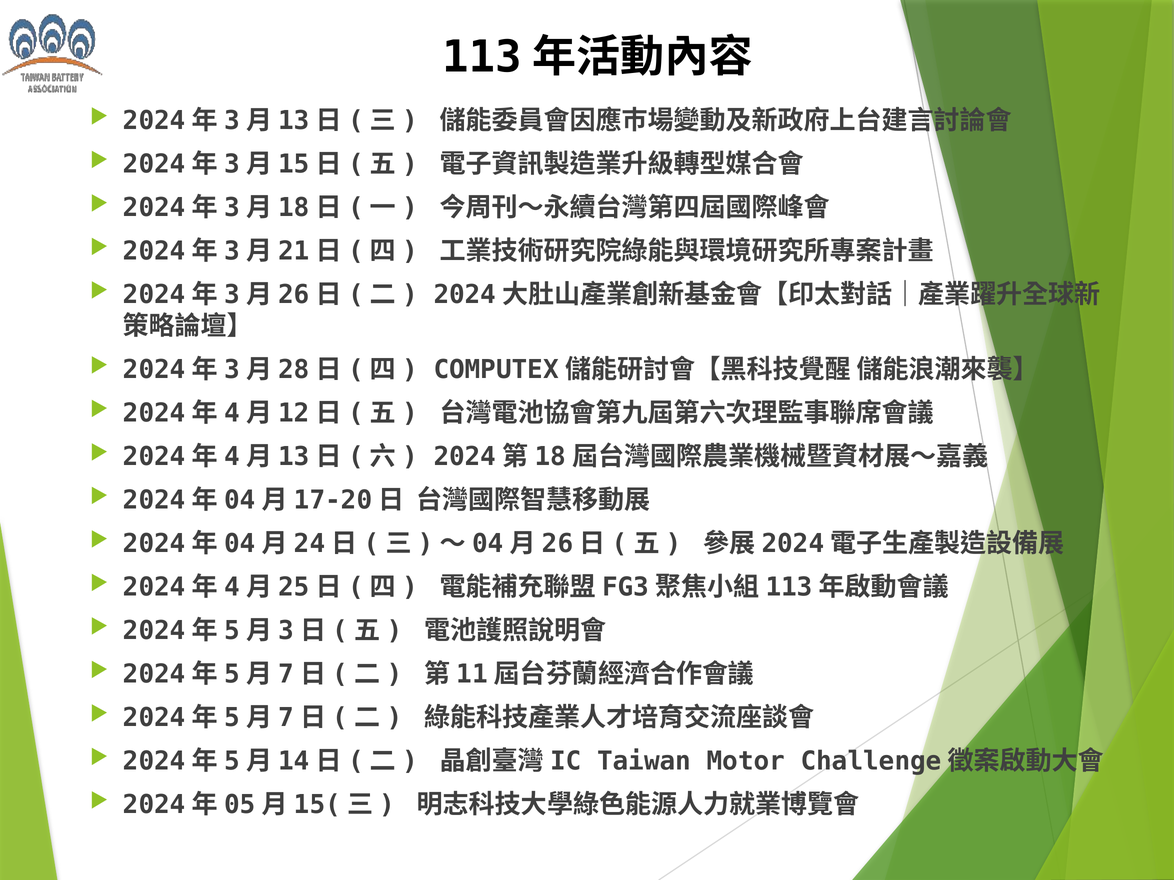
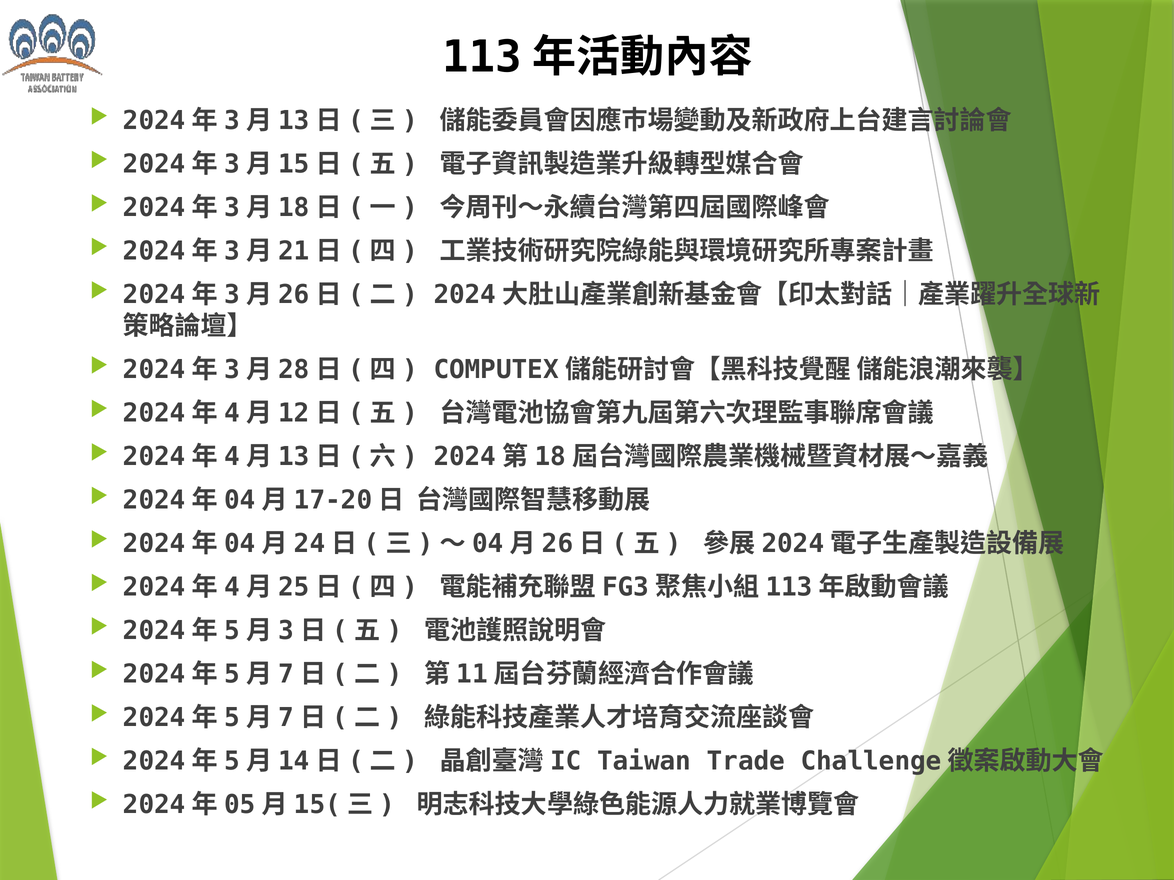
Motor: Motor -> Trade
